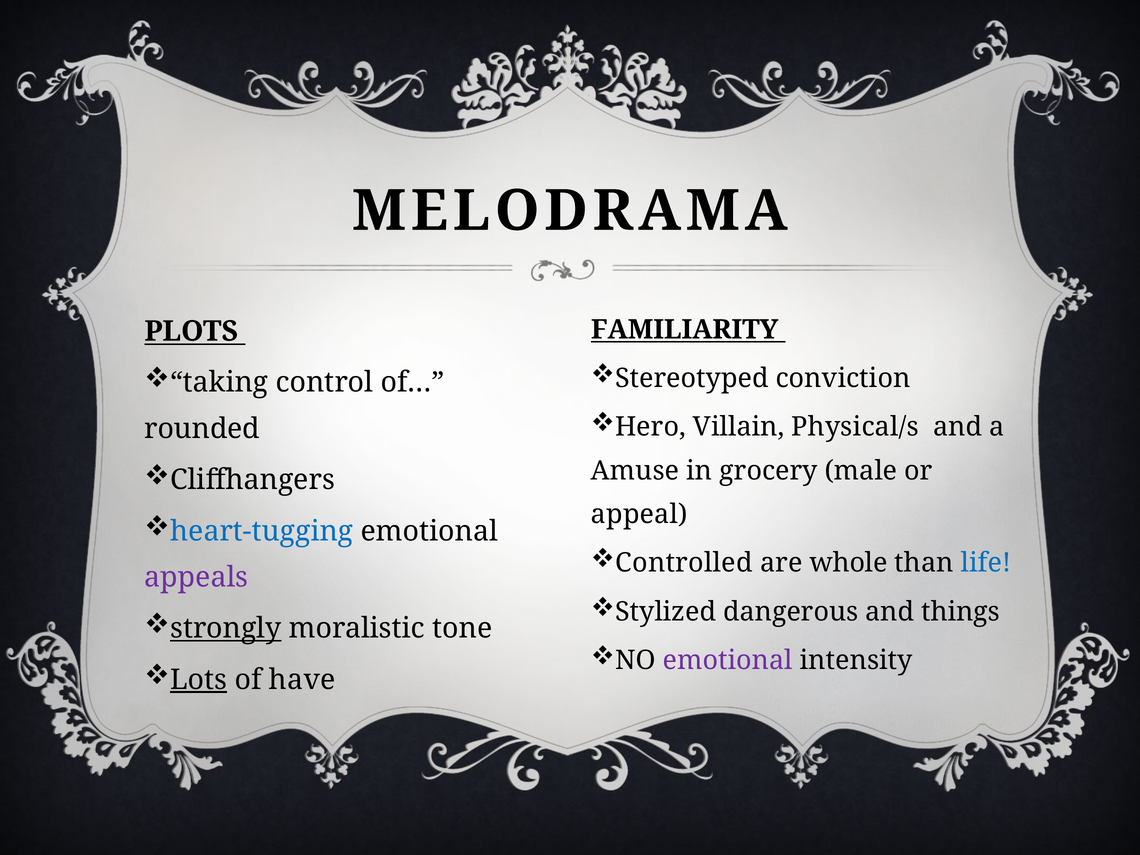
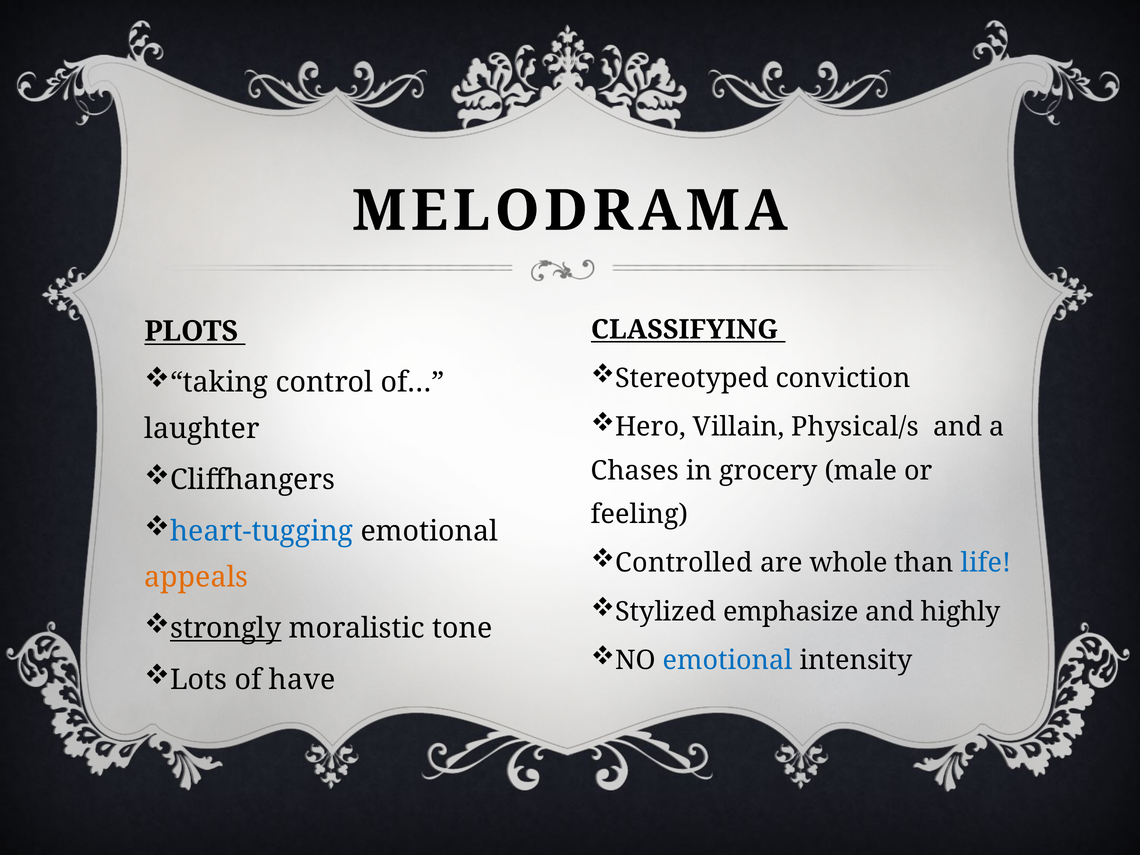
FAMILIARITY: FAMILIARITY -> CLASSIFYING
rounded: rounded -> laughter
Amuse: Amuse -> Chases
appeal: appeal -> feeling
appeals colour: purple -> orange
dangerous: dangerous -> emphasize
things: things -> highly
emotional at (728, 661) colour: purple -> blue
Lots underline: present -> none
